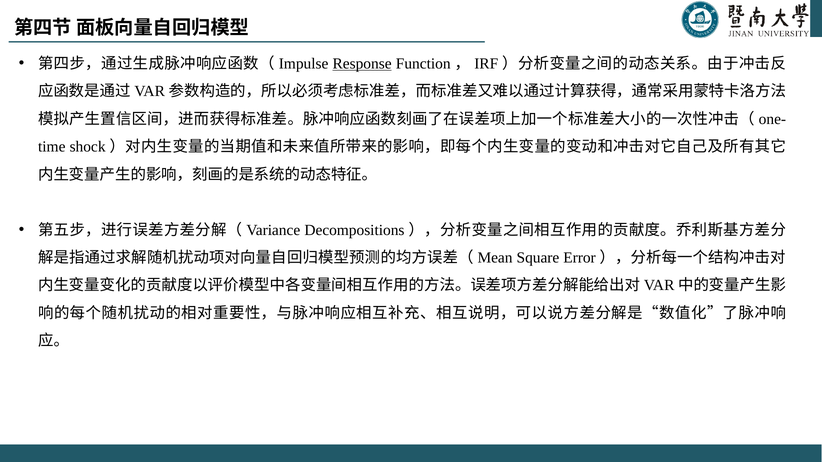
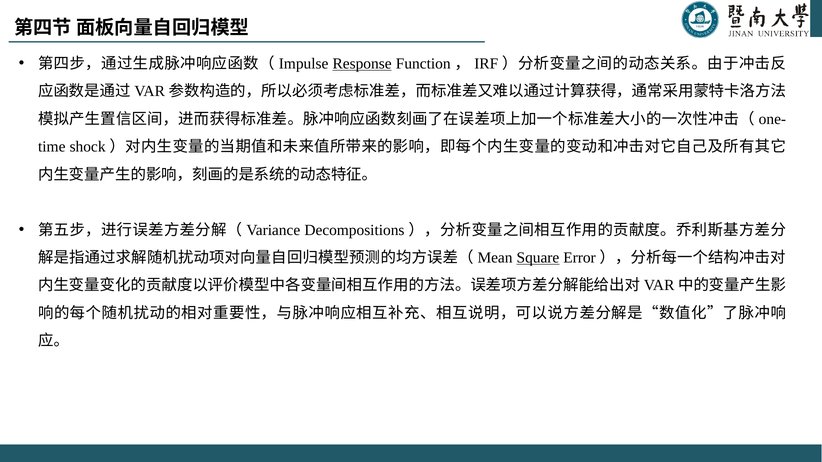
Square underline: none -> present
